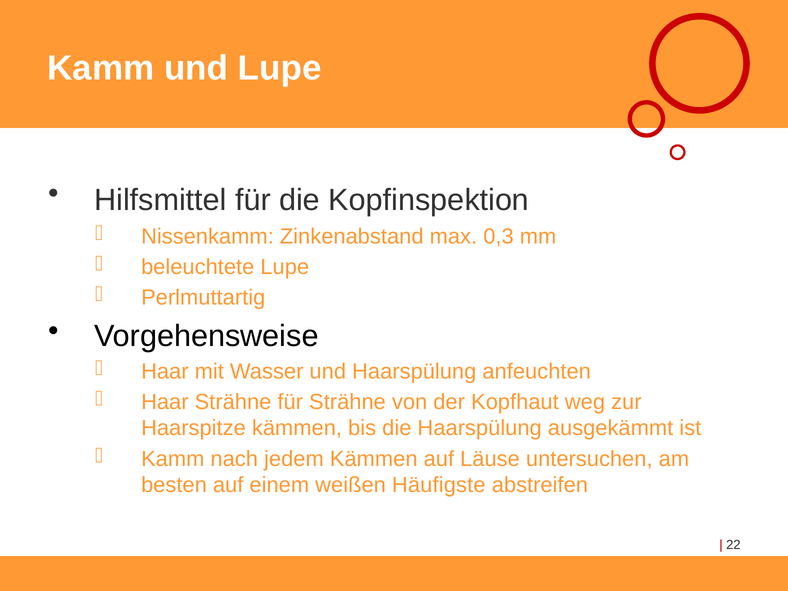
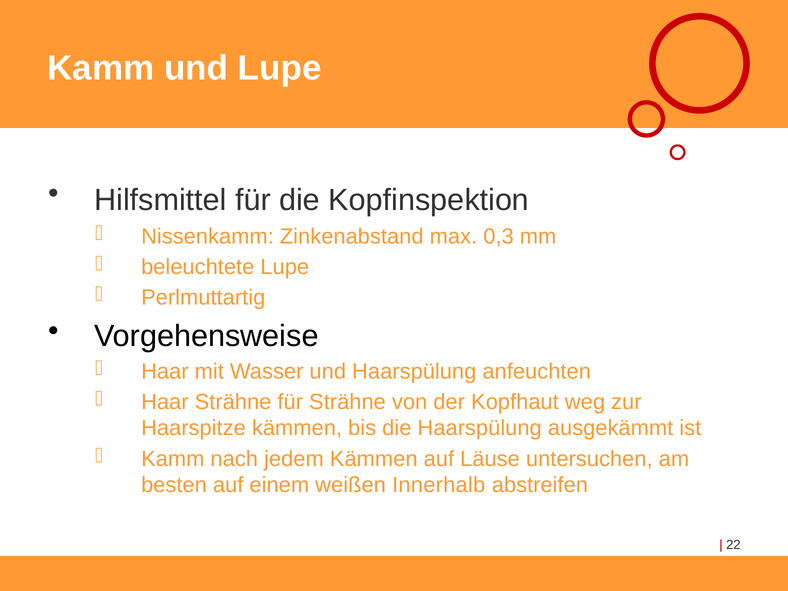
Häufigste: Häufigste -> Innerhalb
